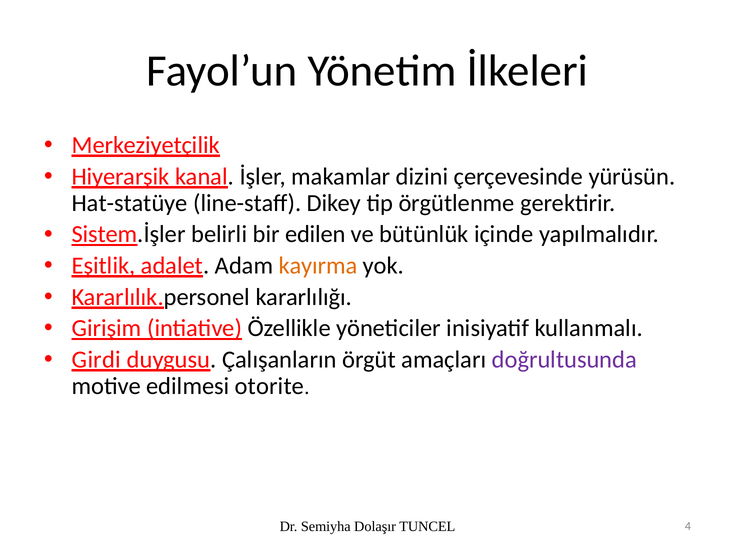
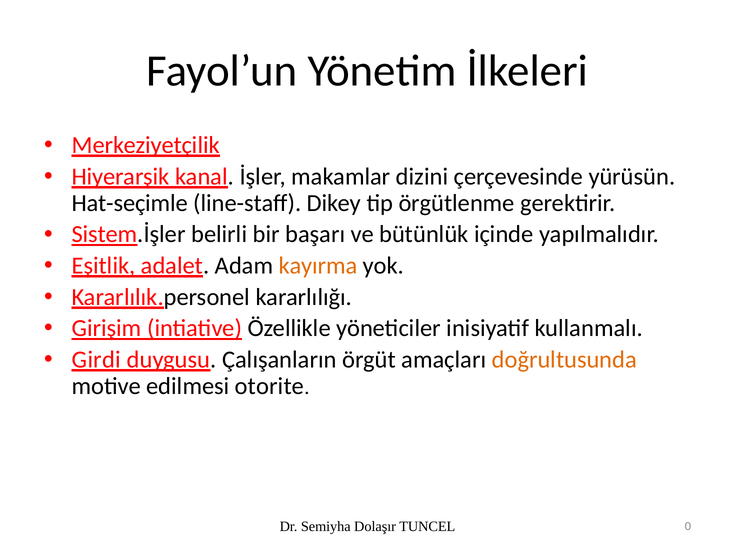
Hat-statüye: Hat-statüye -> Hat-seçimle
edilen: edilen -> başarı
doğrultusunda colour: purple -> orange
4: 4 -> 0
